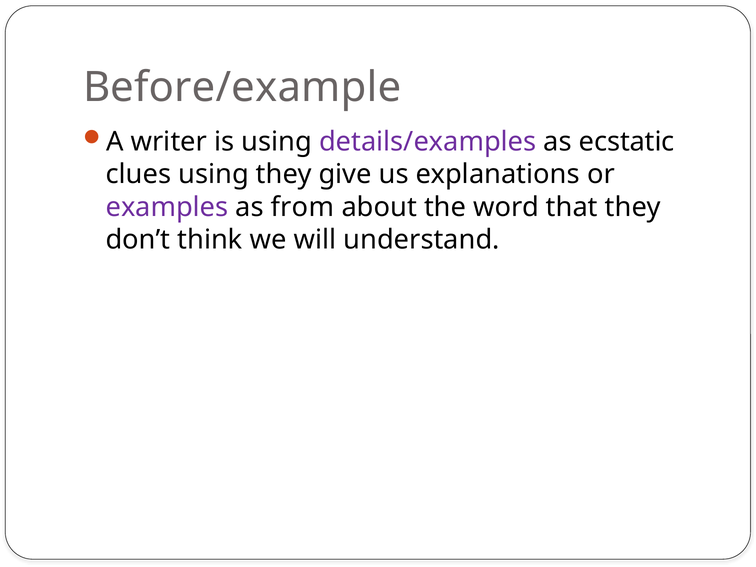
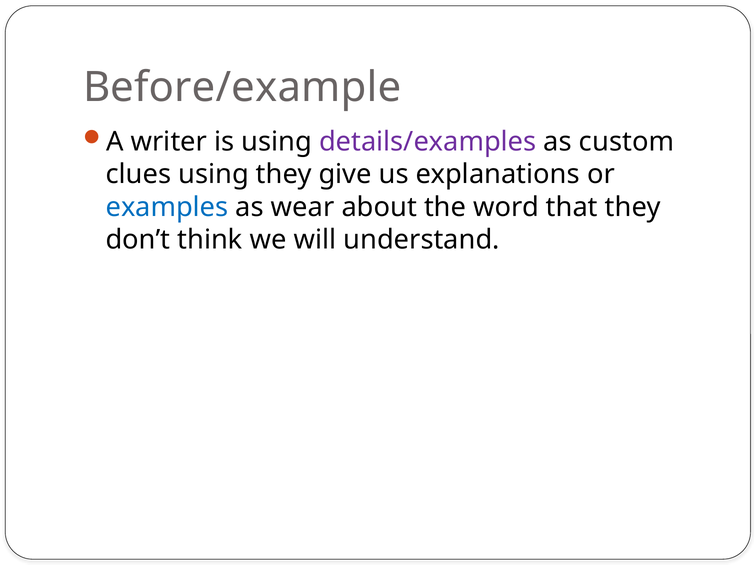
ecstatic: ecstatic -> custom
examples colour: purple -> blue
from: from -> wear
